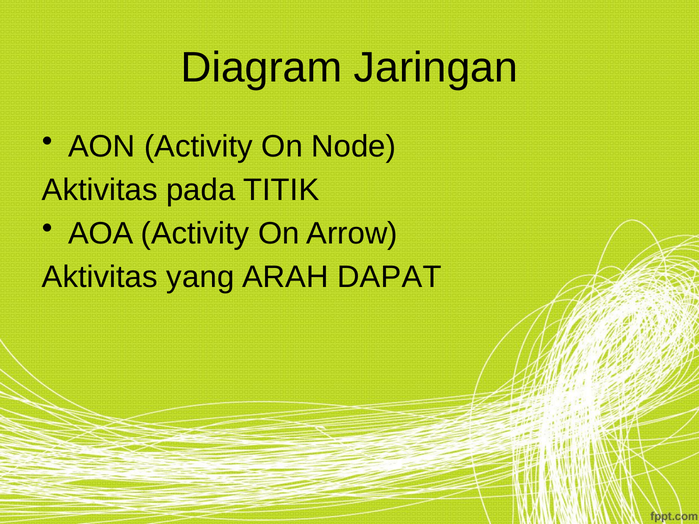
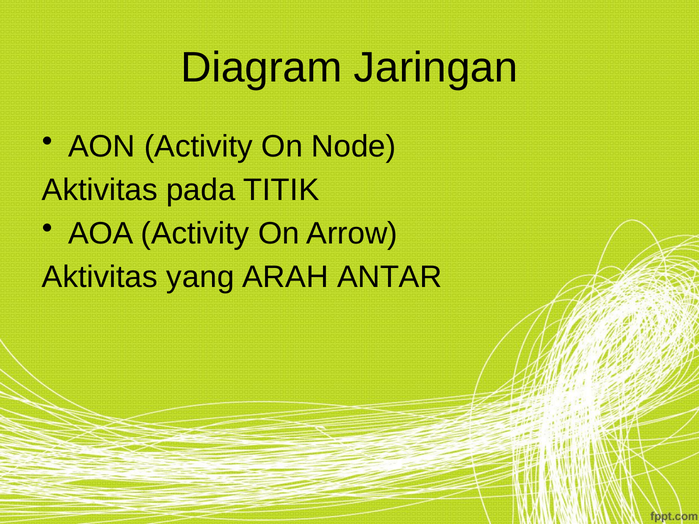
DAPAT: DAPAT -> ANTAR
